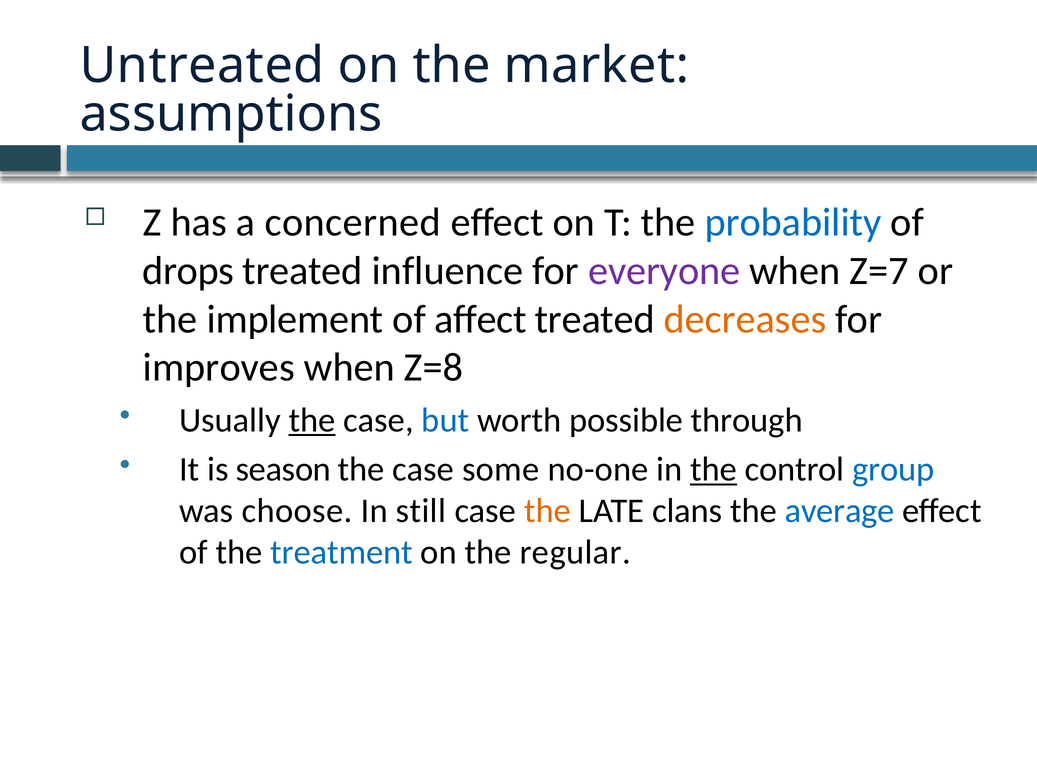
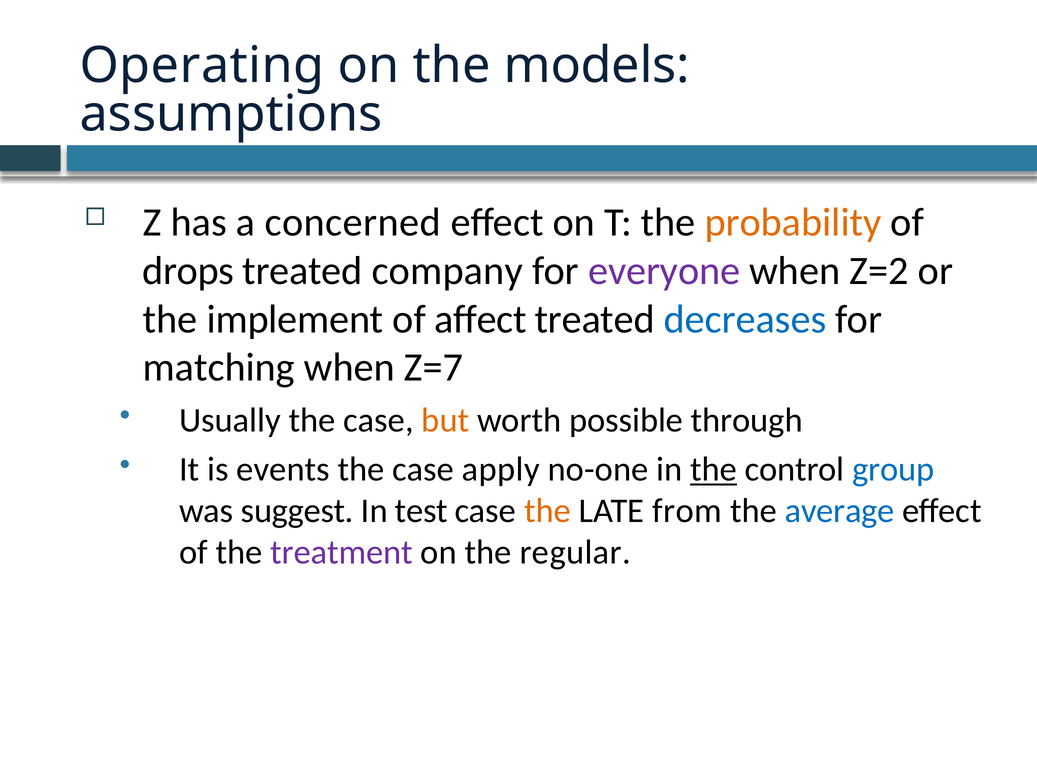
Untreated: Untreated -> Operating
market: market -> models
probability colour: blue -> orange
influence: influence -> company
Z=7: Z=7 -> Z=2
decreases colour: orange -> blue
improves: improves -> matching
Z=8: Z=8 -> Z=7
the at (312, 420) underline: present -> none
but colour: blue -> orange
season: season -> events
some: some -> apply
choose: choose -> suggest
still: still -> test
clans: clans -> from
treatment colour: blue -> purple
